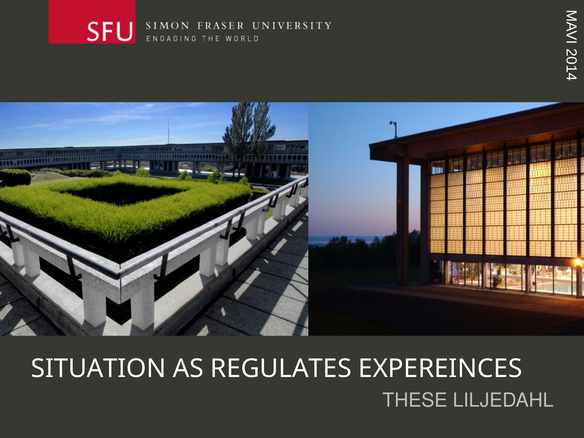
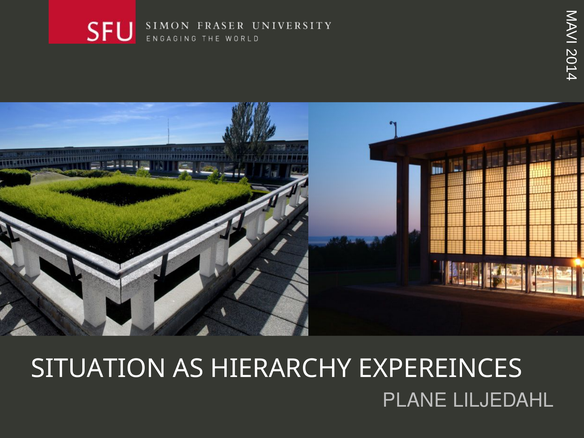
REGULATES: REGULATES -> HIERARCHY
THESE: THESE -> PLANE
